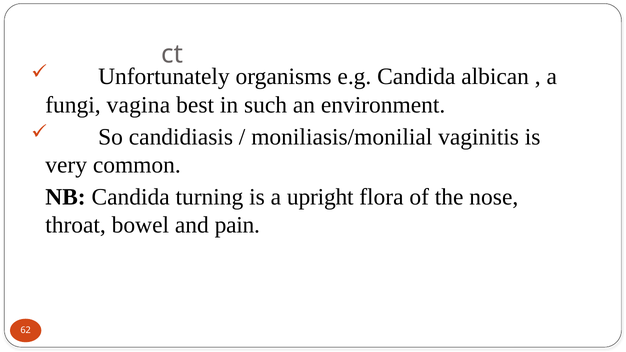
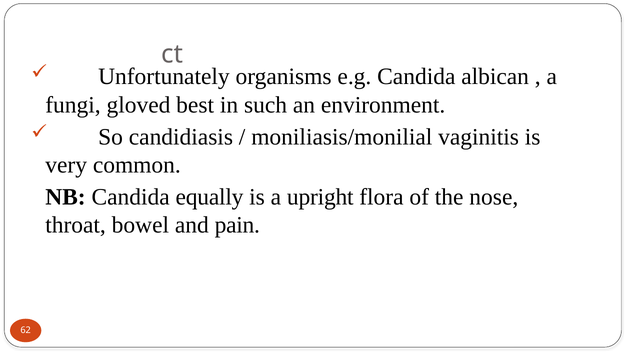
vagina: vagina -> gloved
turning: turning -> equally
